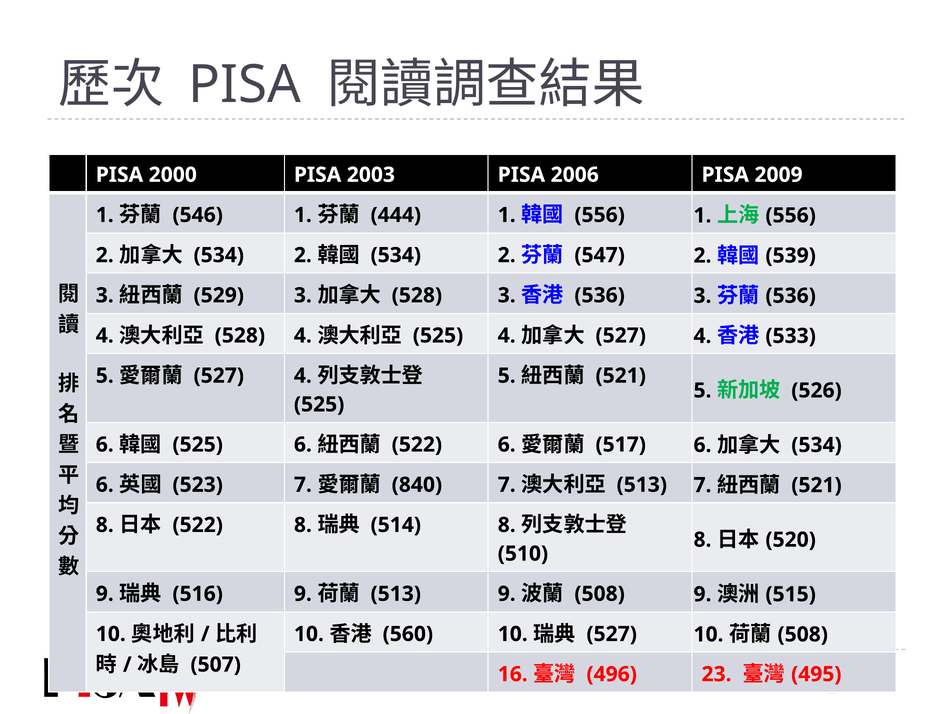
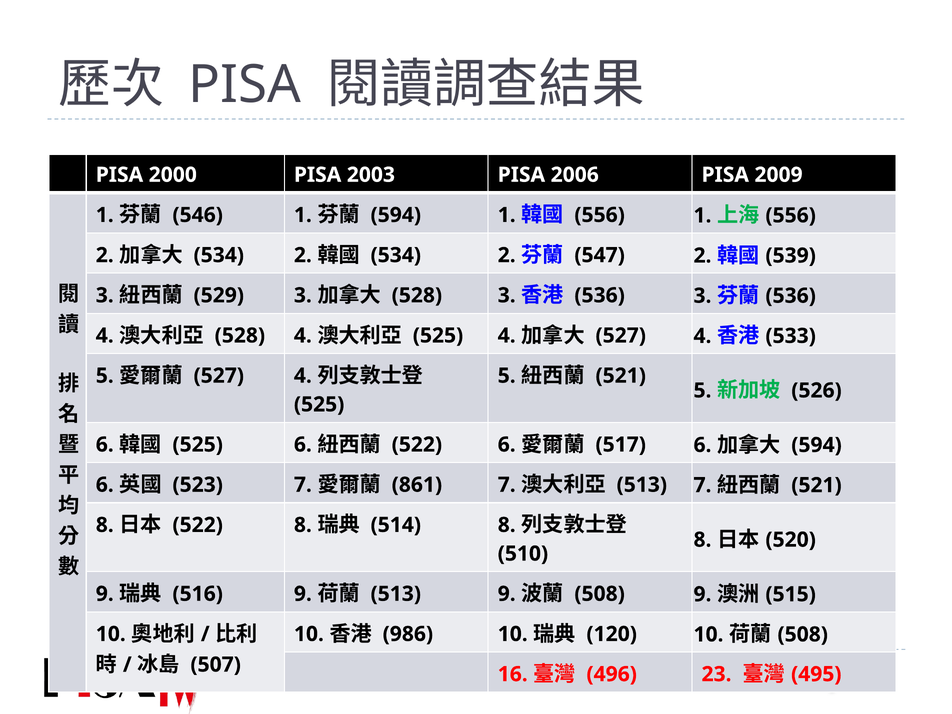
444 at (396, 215): 444 -> 594
534 at (817, 445): 534 -> 594
840: 840 -> 861
560: 560 -> 986
527 at (612, 634): 527 -> 120
